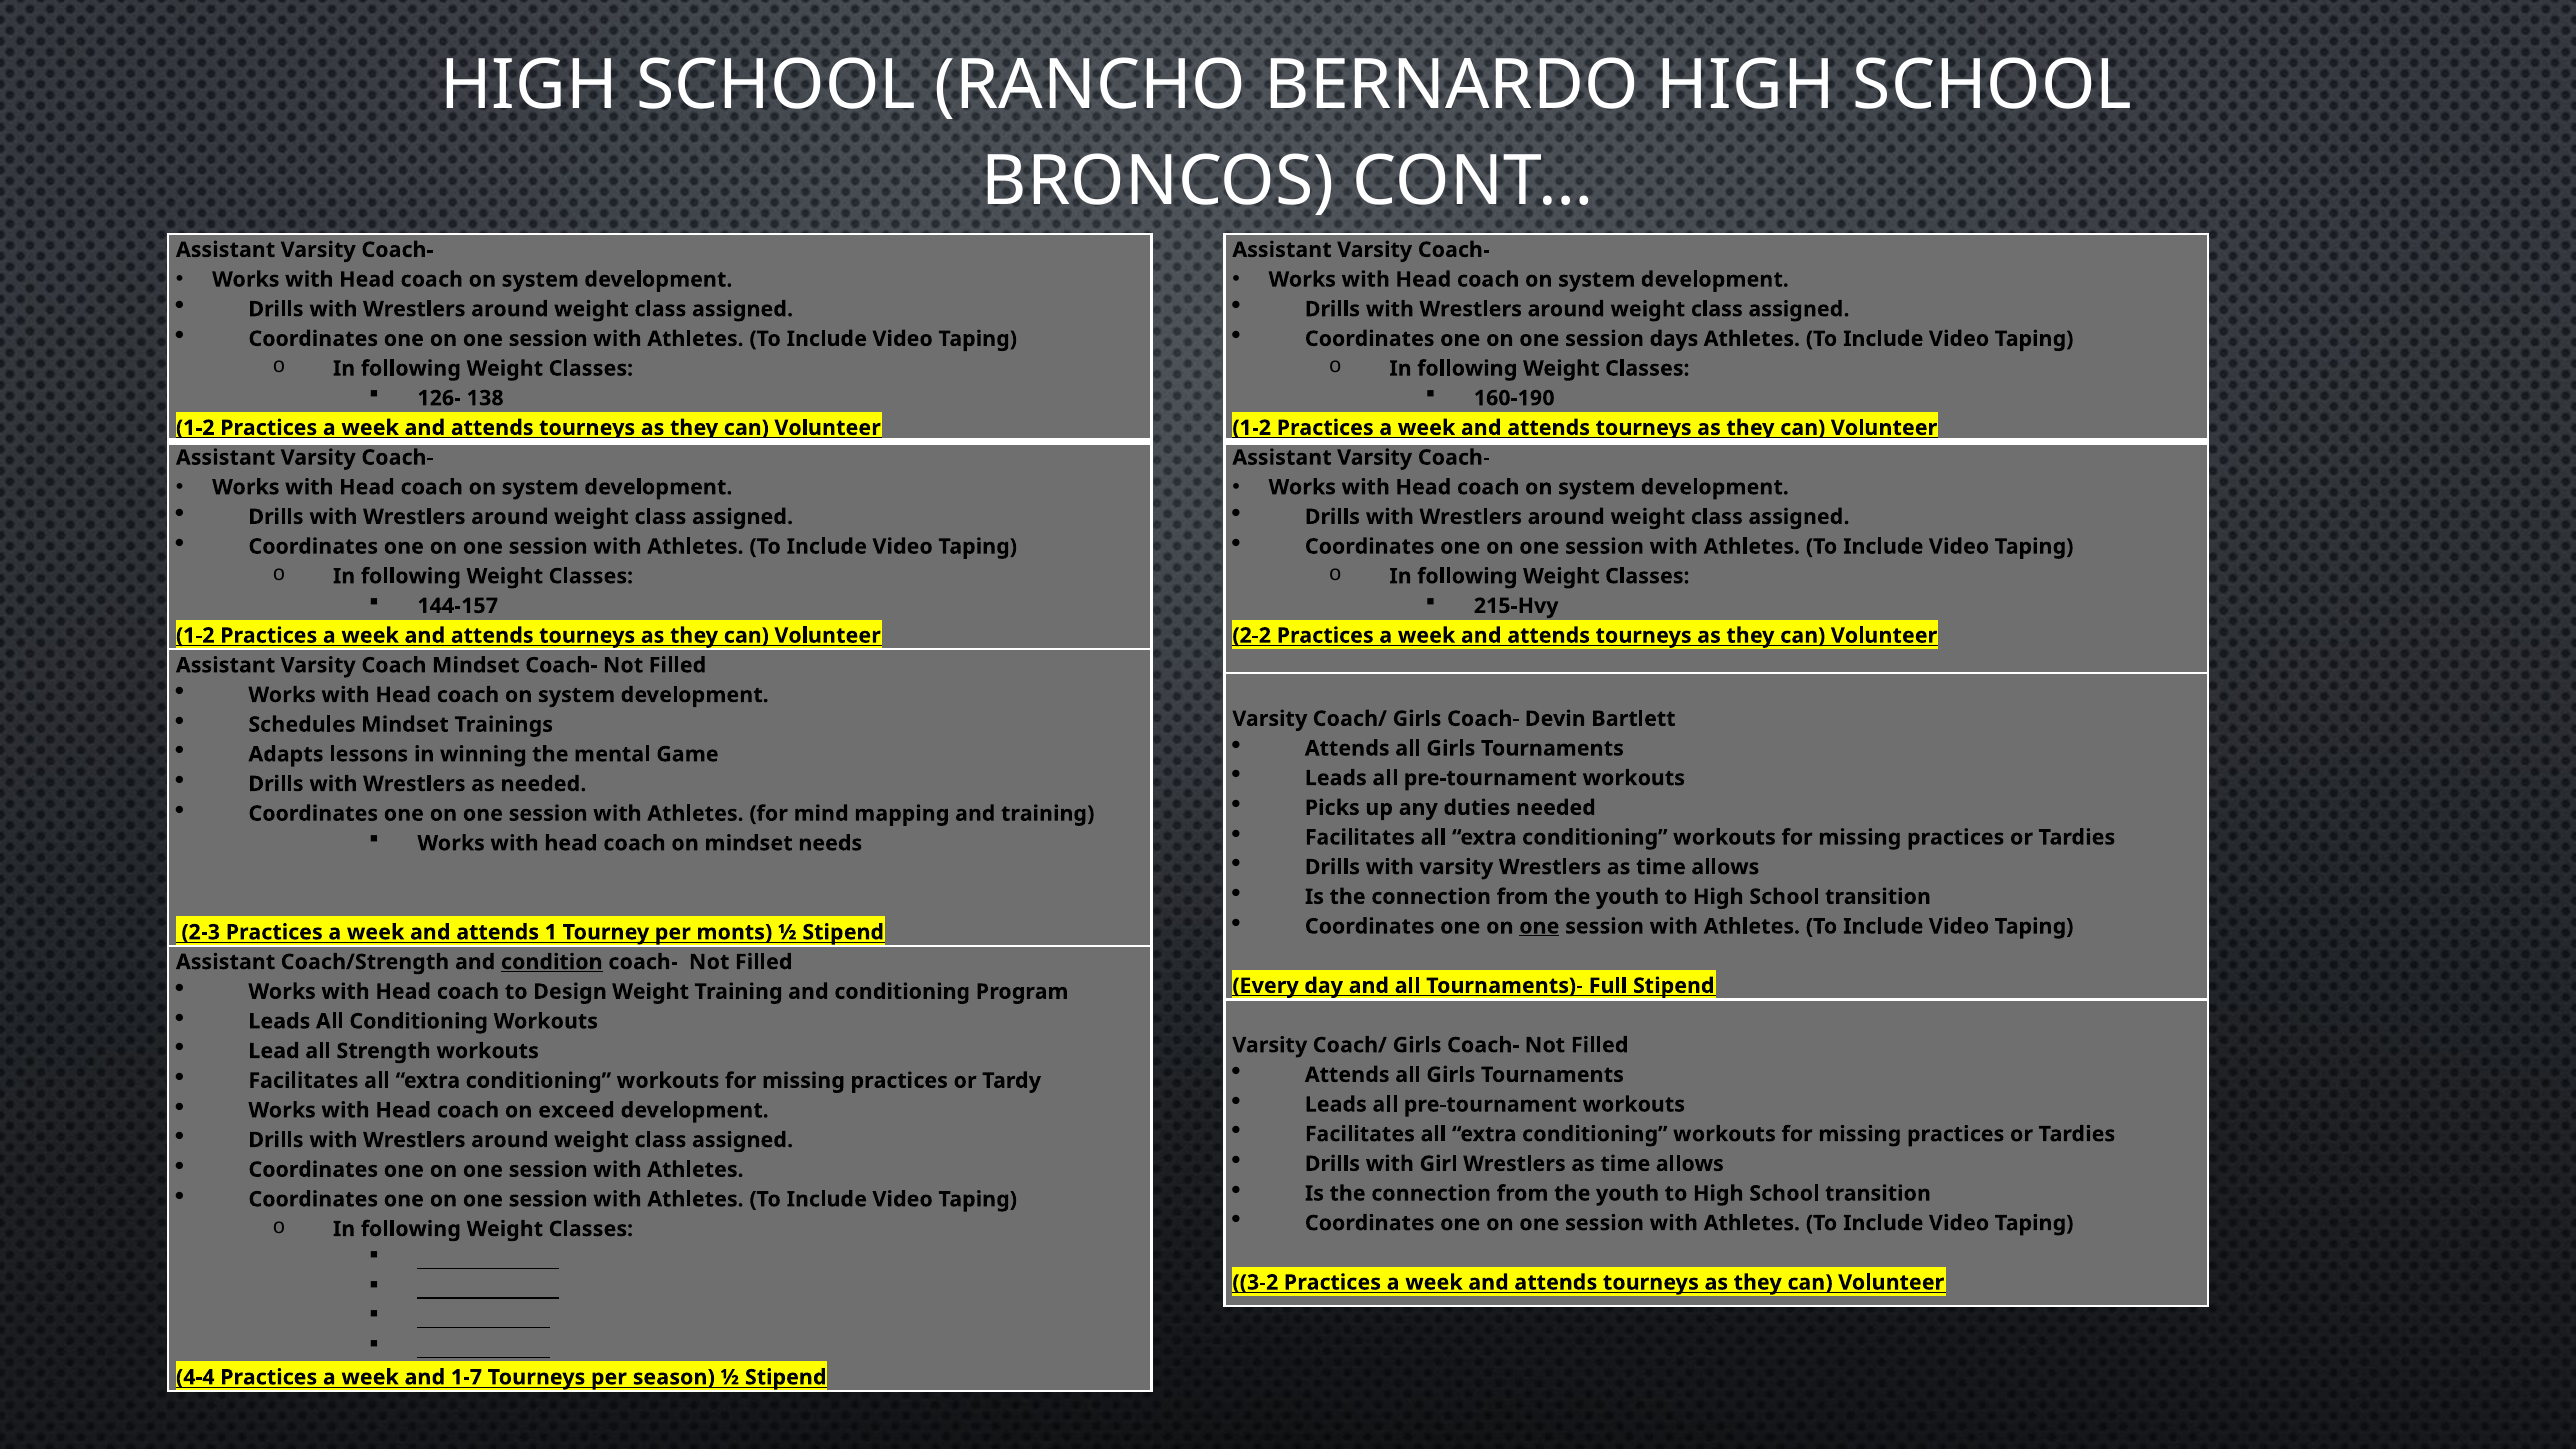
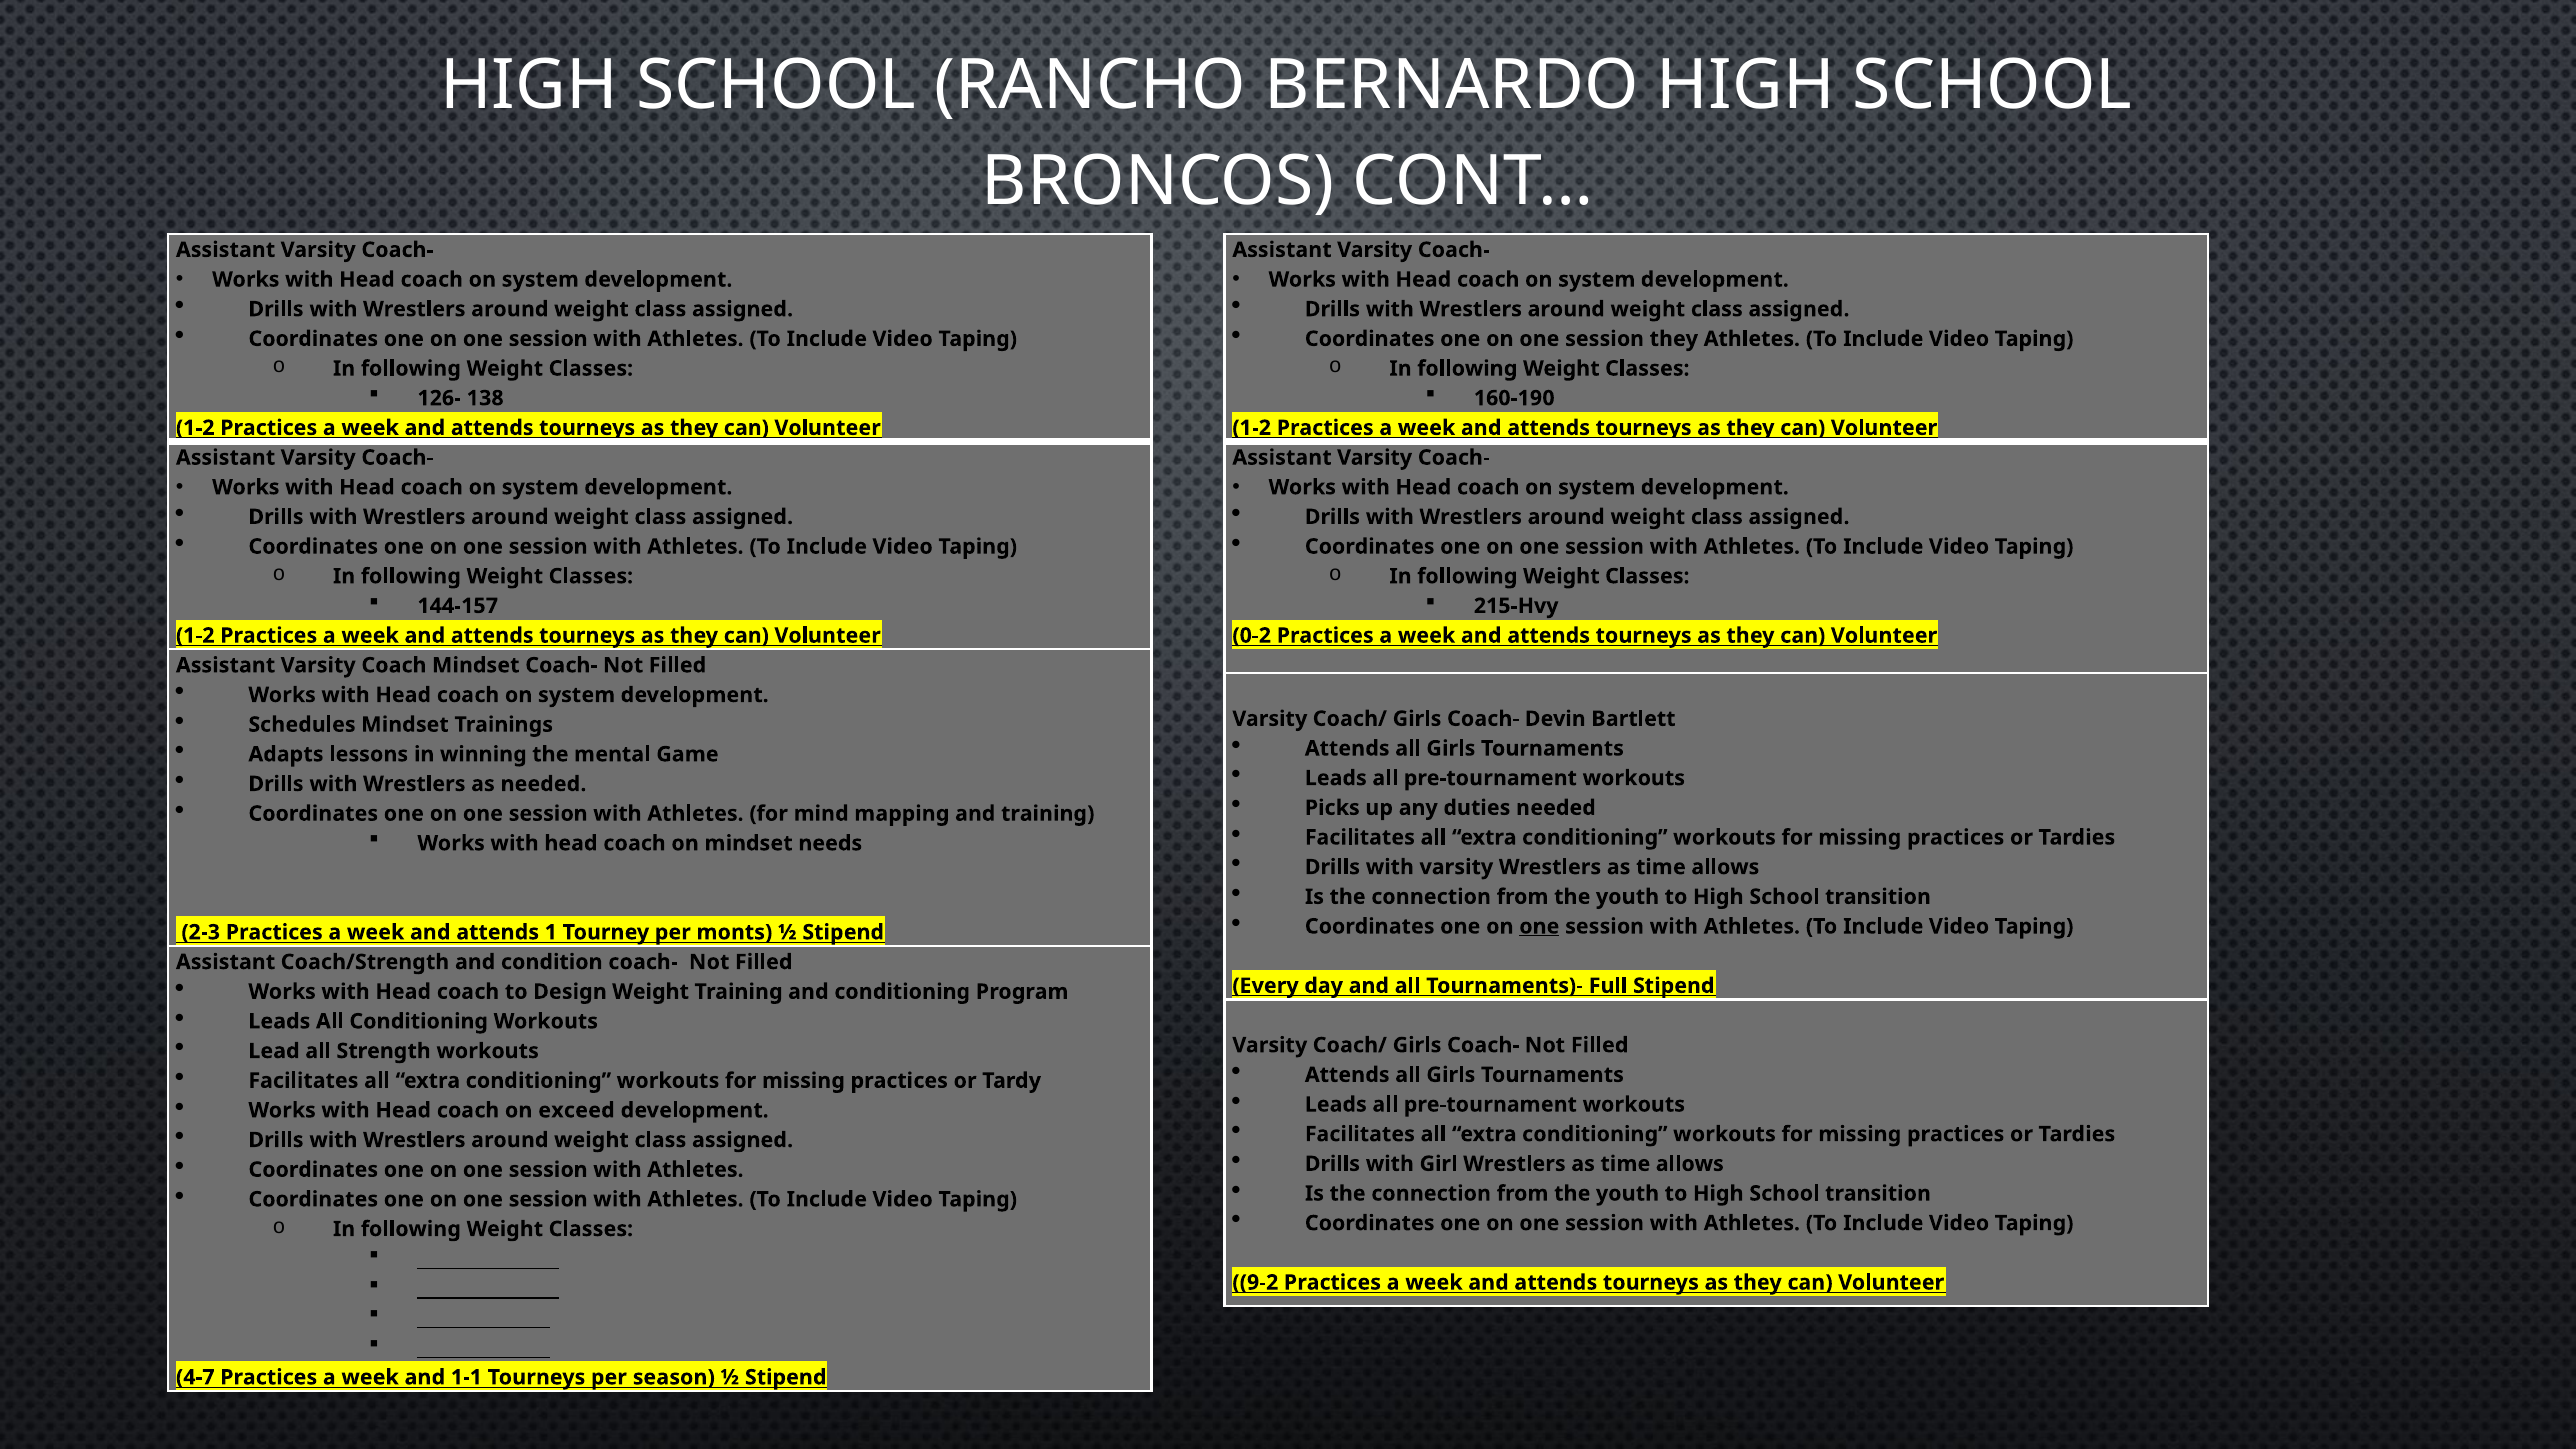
session days: days -> they
2-2: 2-2 -> 0-2
condition underline: present -> none
3-2: 3-2 -> 9-2
4-4: 4-4 -> 4-7
1-7: 1-7 -> 1-1
